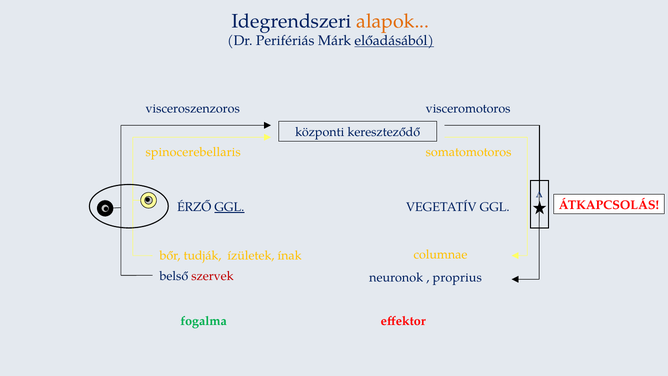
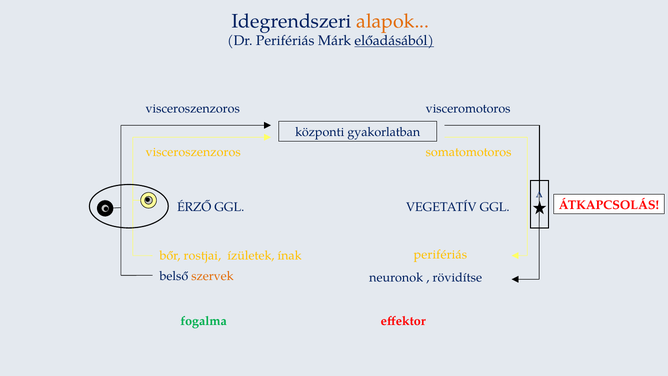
kereszteződő: kereszteződő -> gyakorlatban
spinocerebellaris at (193, 152): spinocerebellaris -> visceroszenzoros
GGL at (229, 207) underline: present -> none
columnae at (440, 254): columnae -> perifériás
tudják: tudják -> rostjai
szervek colour: red -> orange
proprius: proprius -> rövidítse
